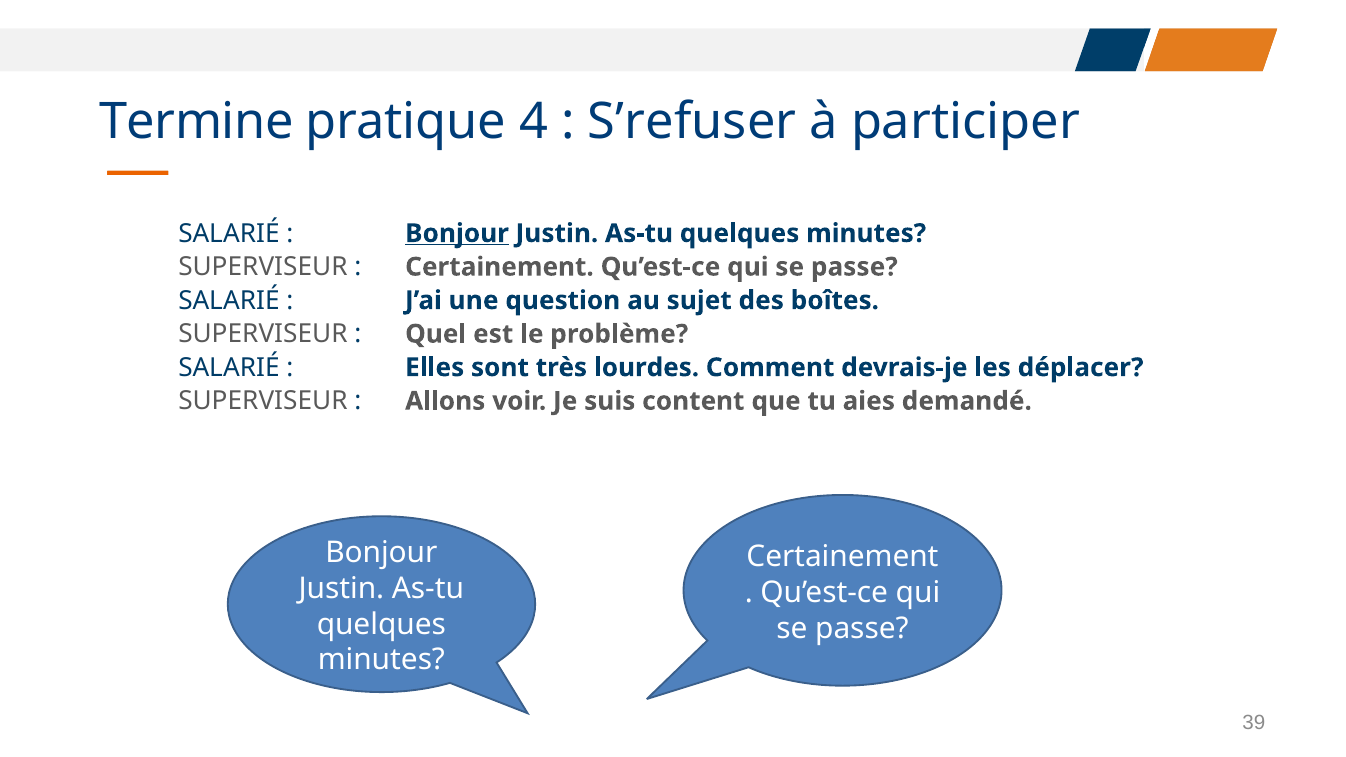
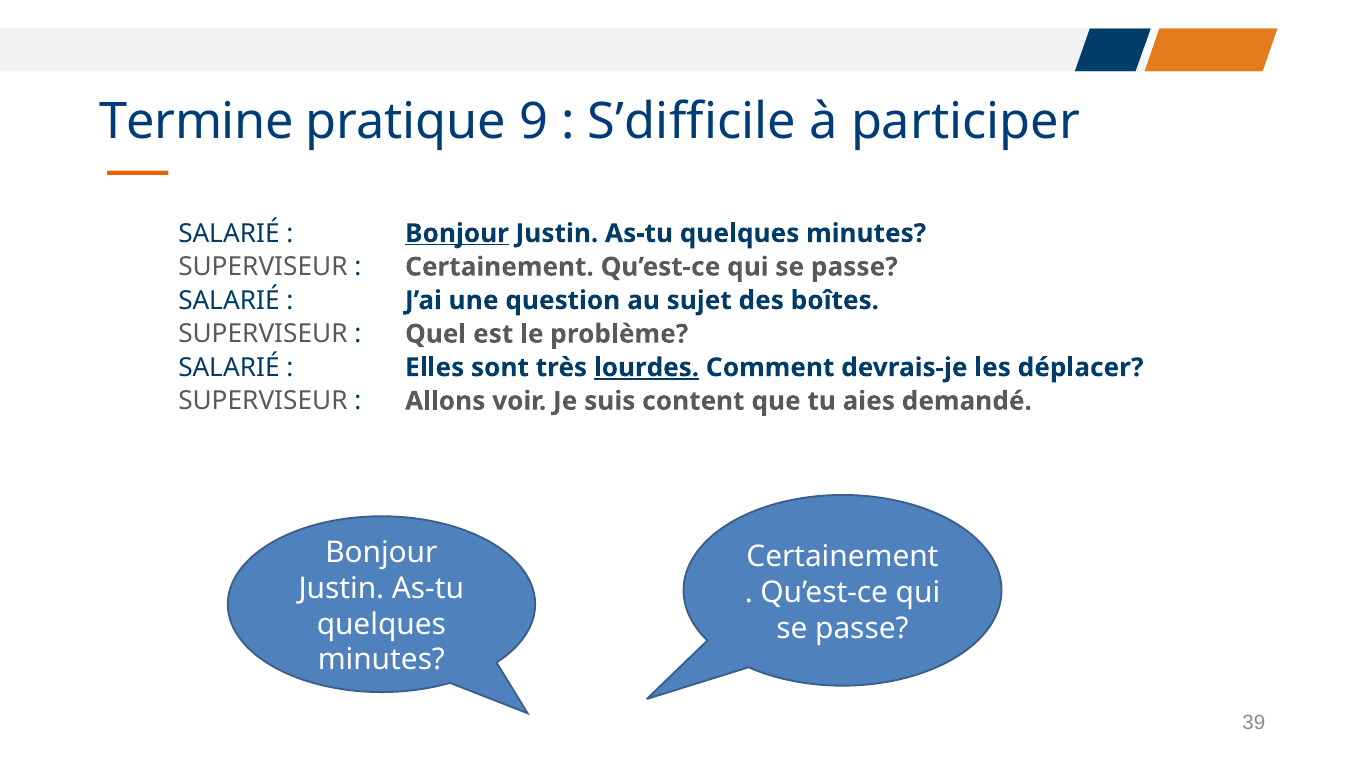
4: 4 -> 9
S’refuser: S’refuser -> S’difficile
lourdes underline: none -> present
